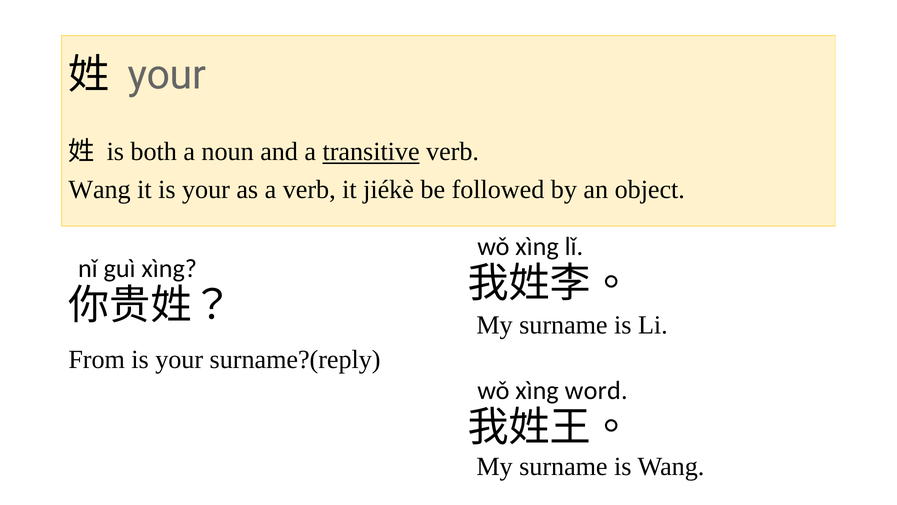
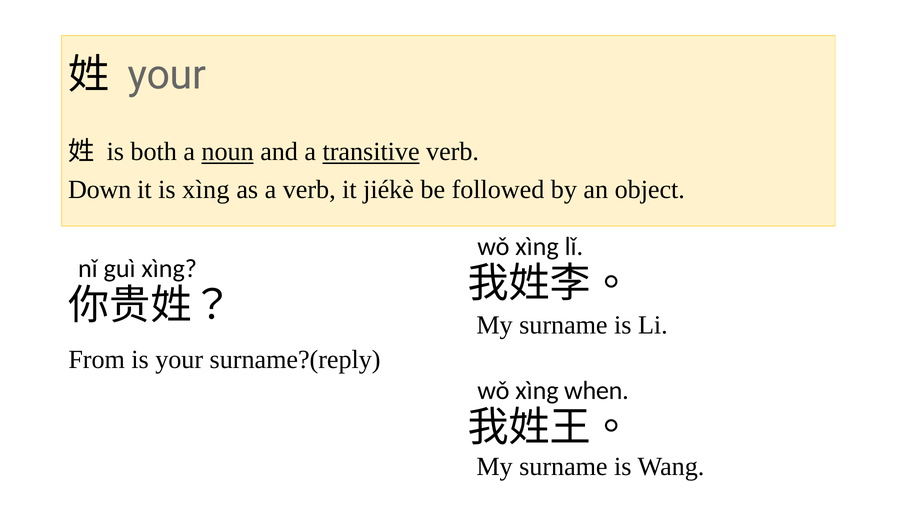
noun underline: none -> present
Wang at (100, 189): Wang -> Down
it is your: your -> xìng
word: word -> when
